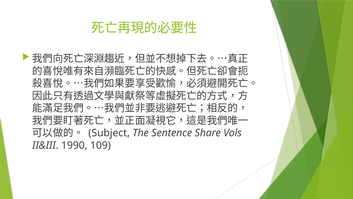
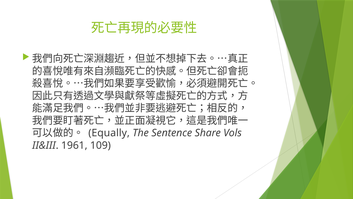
Subject: Subject -> Equally
1990: 1990 -> 1961
